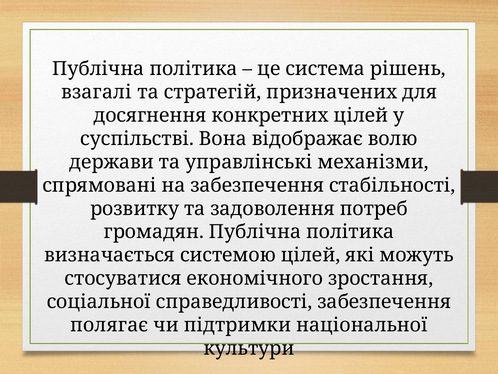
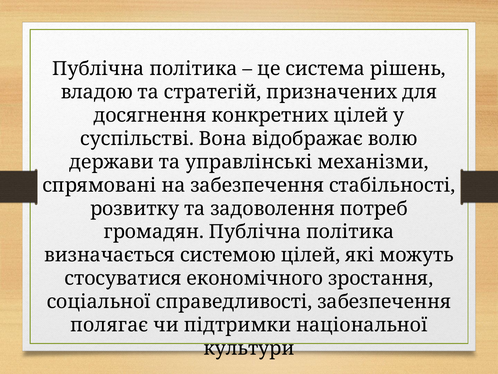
взагалі: взагалі -> владою
